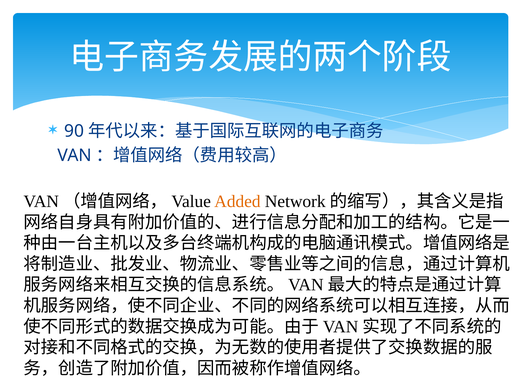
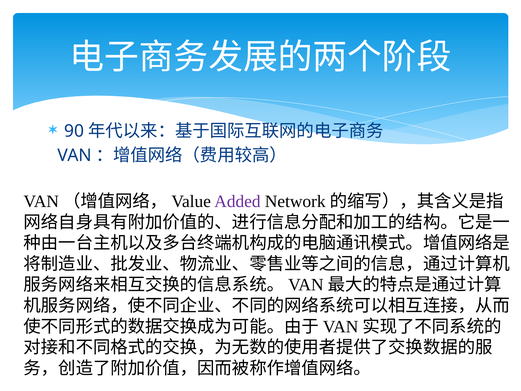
Added colour: orange -> purple
